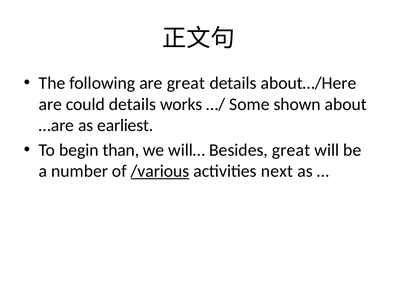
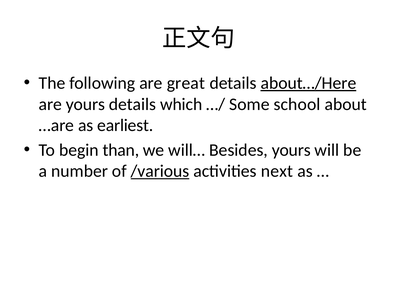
about…/Here underline: none -> present
are could: could -> yours
works: works -> which
shown: shown -> school
Besides great: great -> yours
